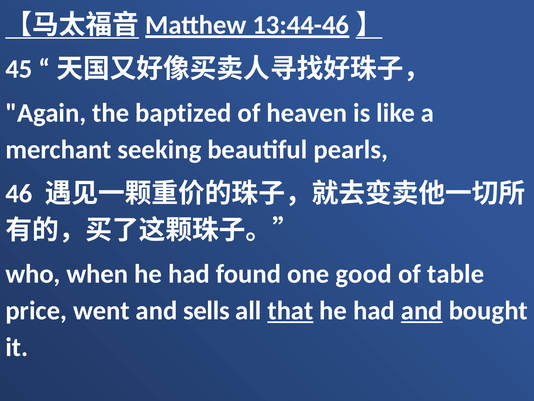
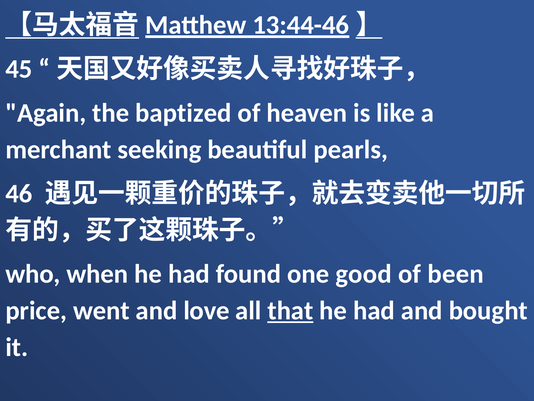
table: table -> been
sells: sells -> love
and at (422, 310) underline: present -> none
